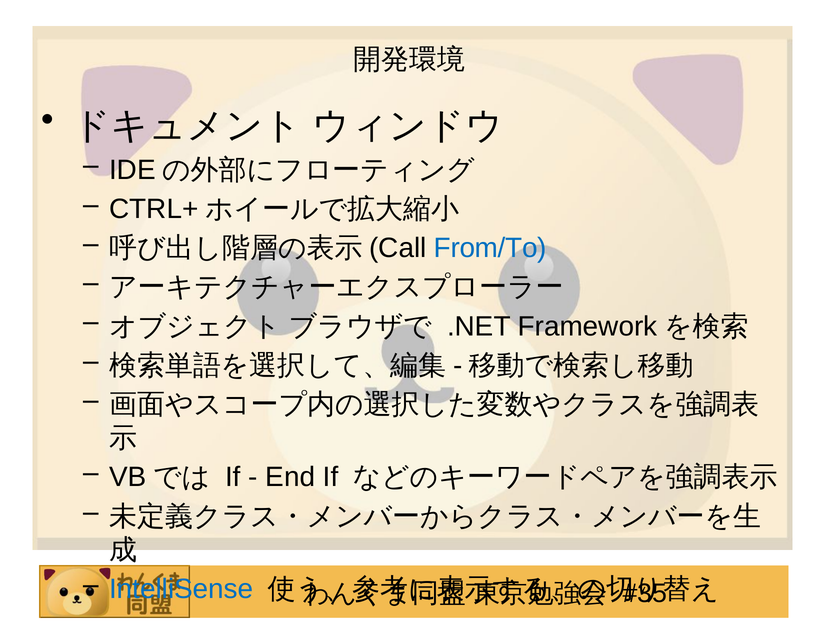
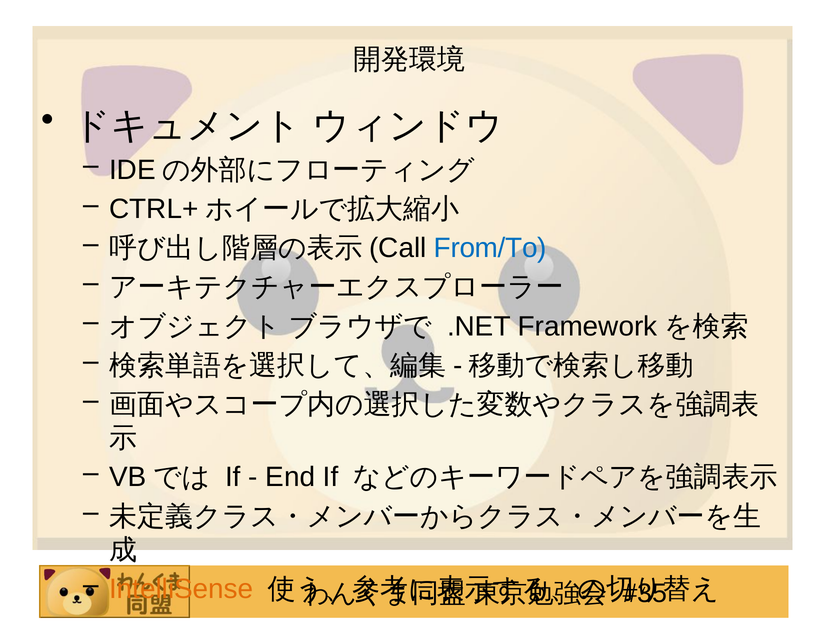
IntelliSense colour: blue -> orange
